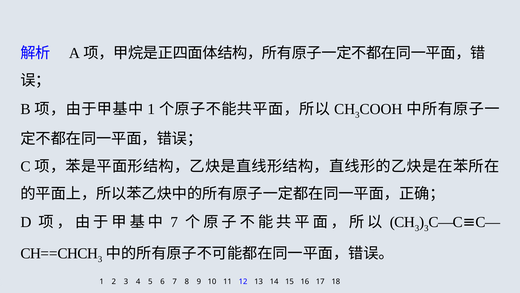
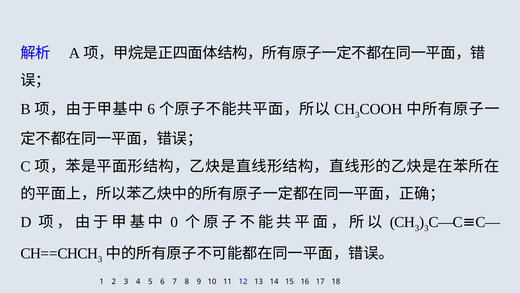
1 at (151, 109): 1 -> 6
7 at (174, 222): 7 -> 0
